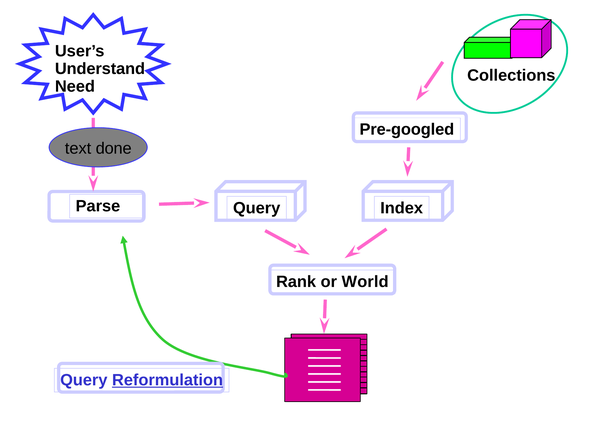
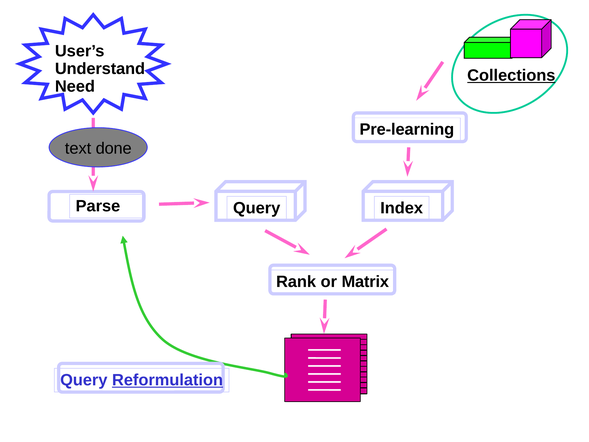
Collections underline: none -> present
Pre-googled: Pre-googled -> Pre-learning
World: World -> Matrix
